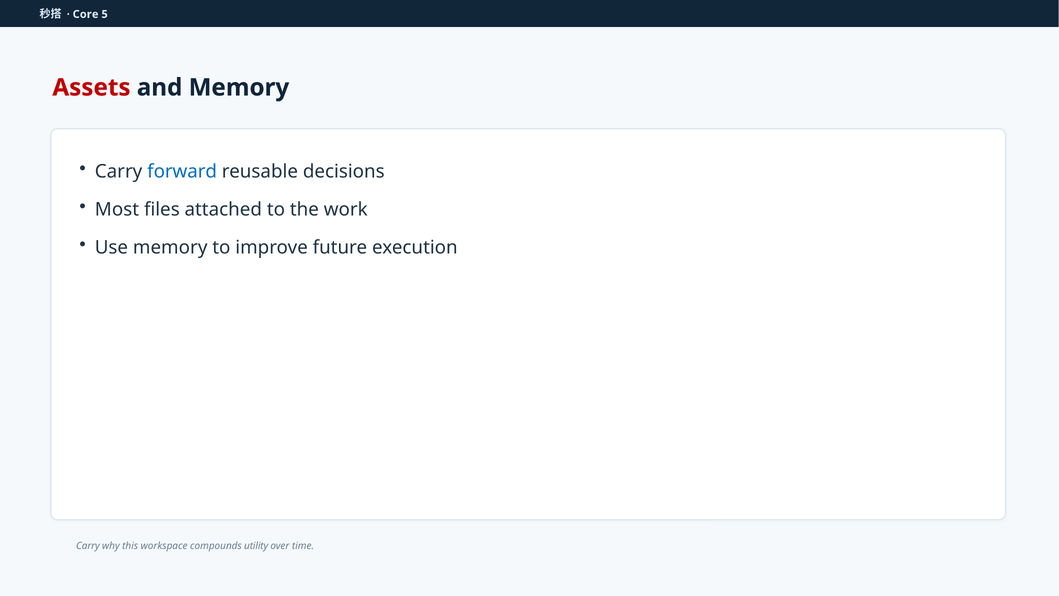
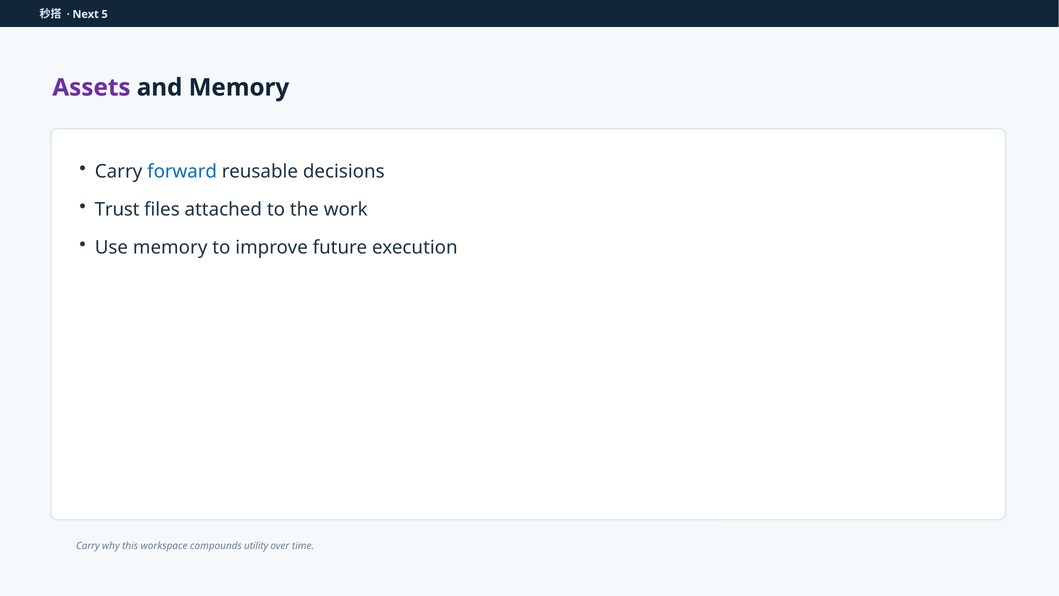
Core: Core -> Next
Assets colour: red -> purple
Most: Most -> Trust
